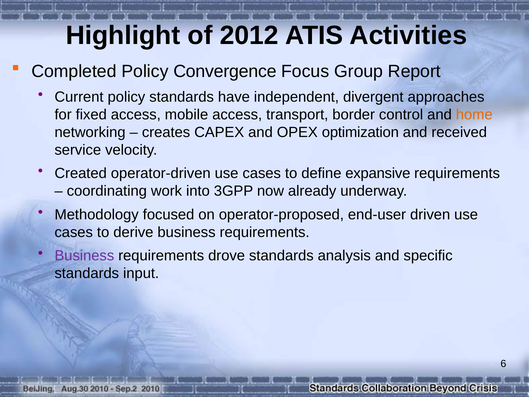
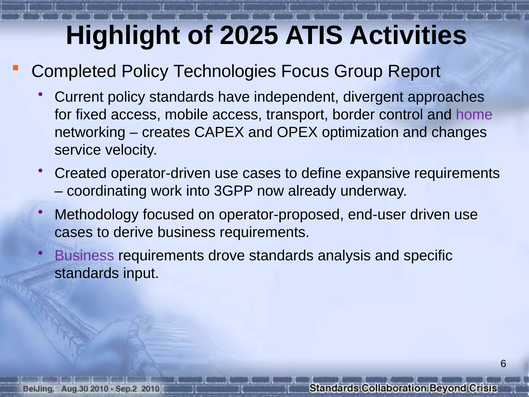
2012: 2012 -> 2025
Convergence: Convergence -> Technologies
home colour: orange -> purple
received: received -> changes
